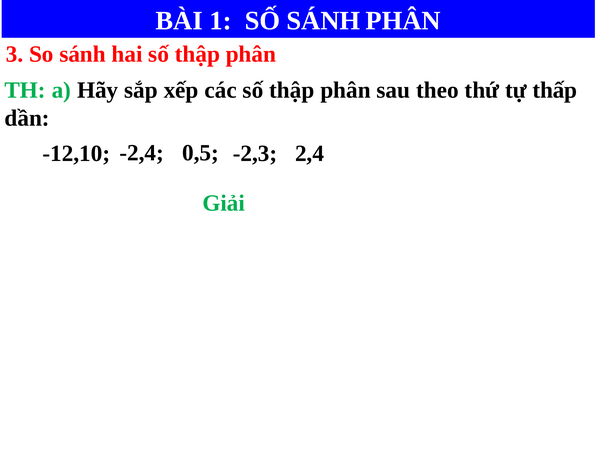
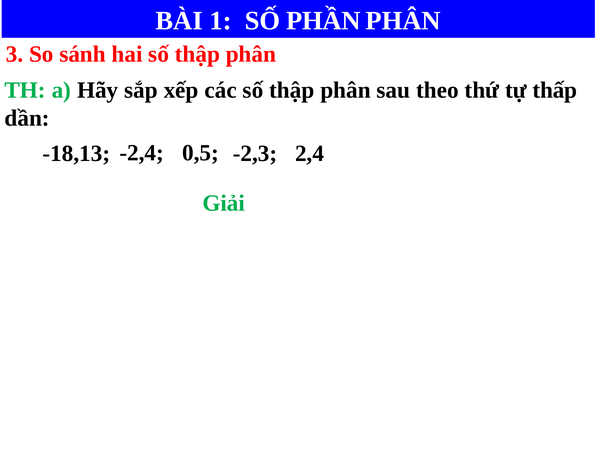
SỐ SÁNH: SÁNH -> PHẦN
-12,10: -12,10 -> -18,13
